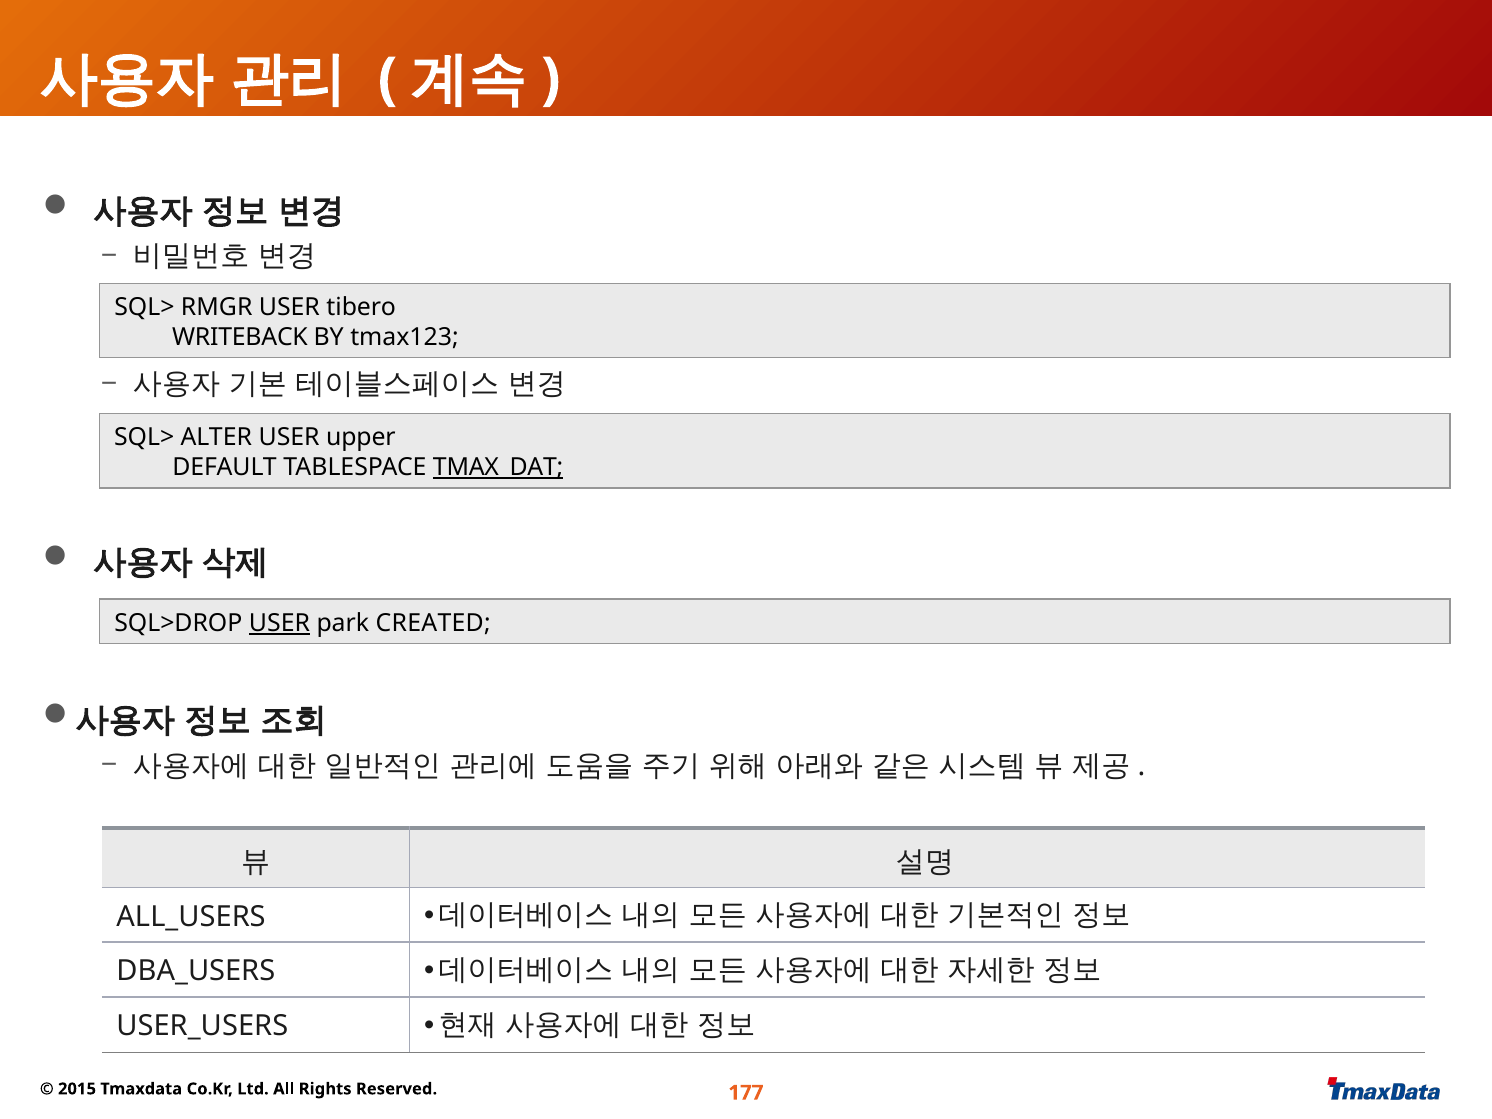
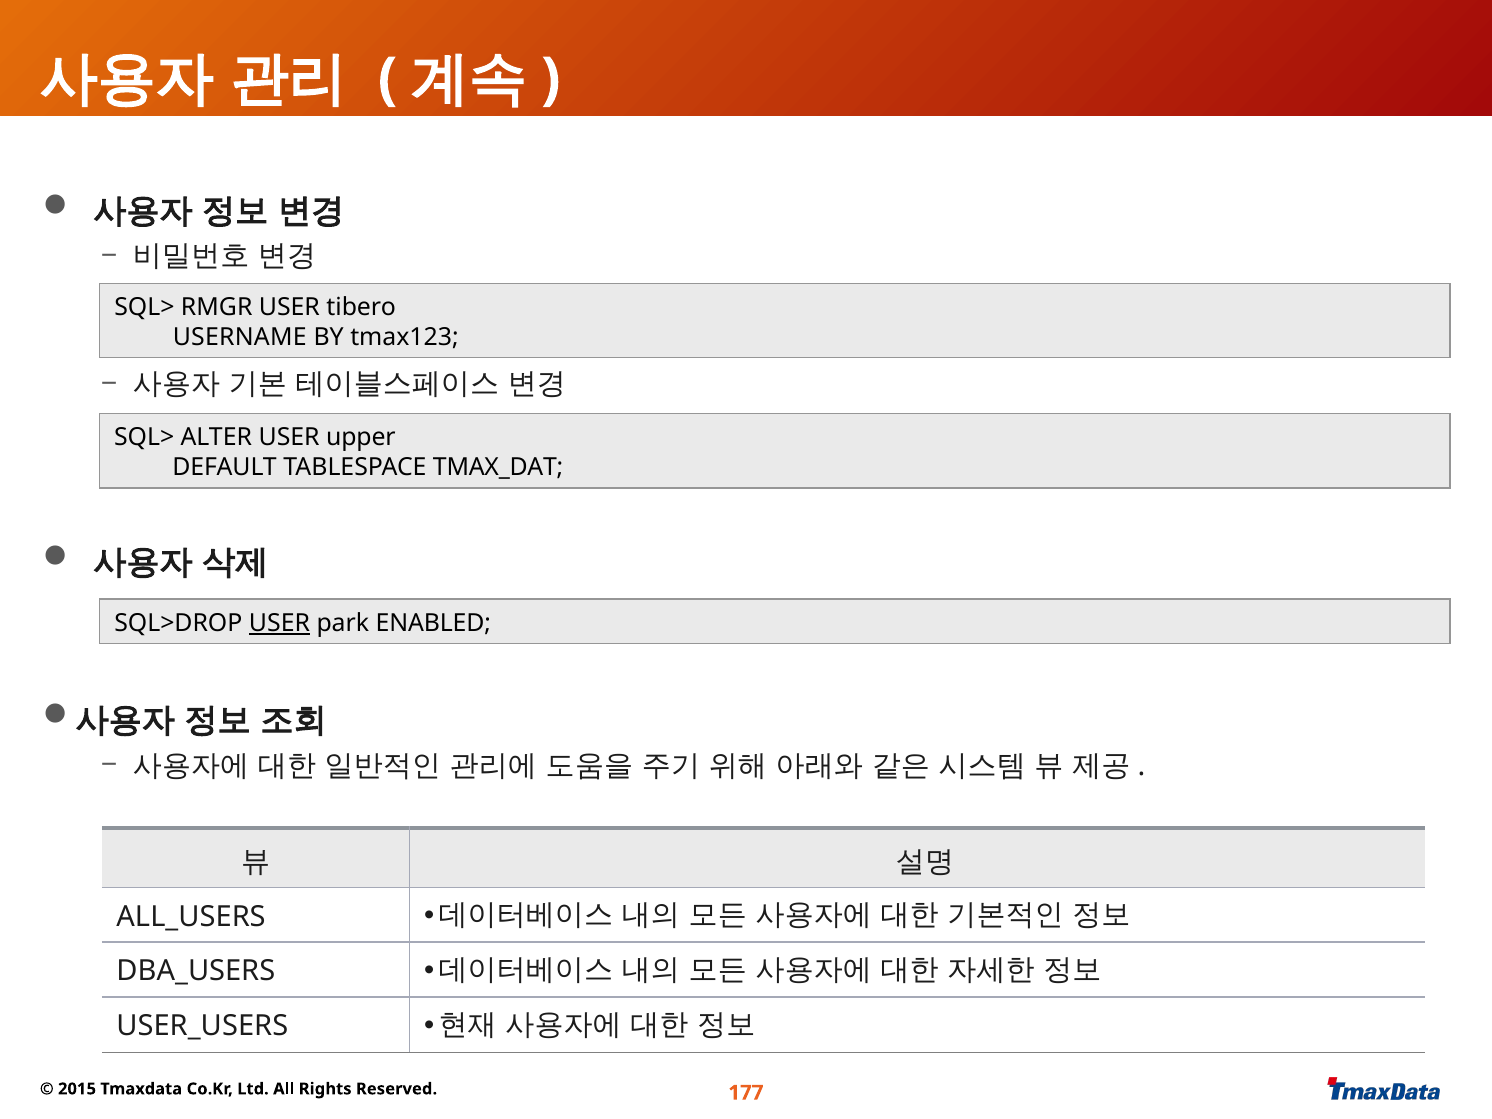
WRITEBACK: WRITEBACK -> USERNAME
TMAX_DAT underline: present -> none
CREATED: CREATED -> ENABLED
